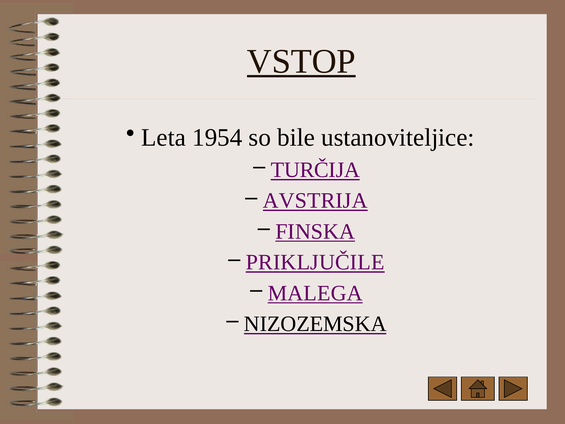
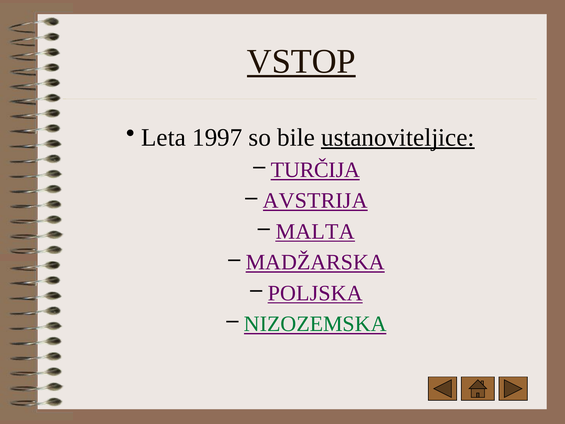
1954: 1954 -> 1997
ustanoviteljice underline: none -> present
FINSKA: FINSKA -> MALTA
PRIKLJUČILE: PRIKLJUČILE -> MADŽARSKA
MALEGA: MALEGA -> POLJSKA
NIZOZEMSKA colour: black -> green
